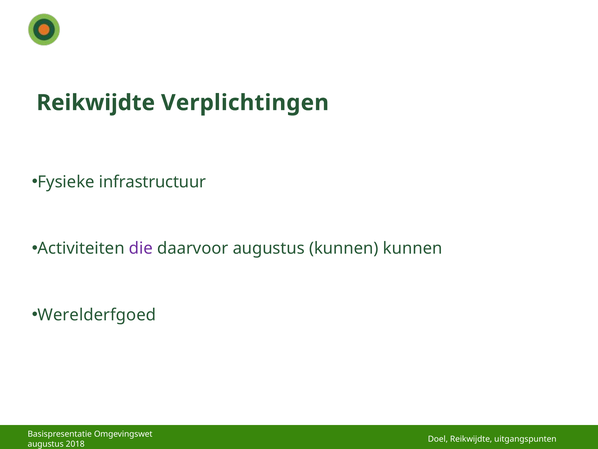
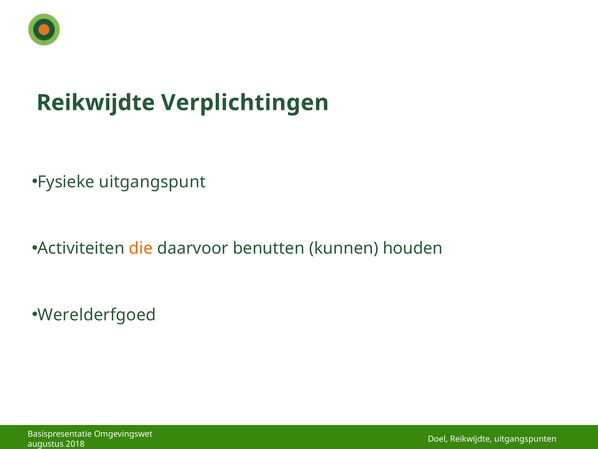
infrastructuur: infrastructuur -> uitgangspunt
die colour: purple -> orange
daarvoor augustus: augustus -> benutten
kunnen kunnen: kunnen -> houden
